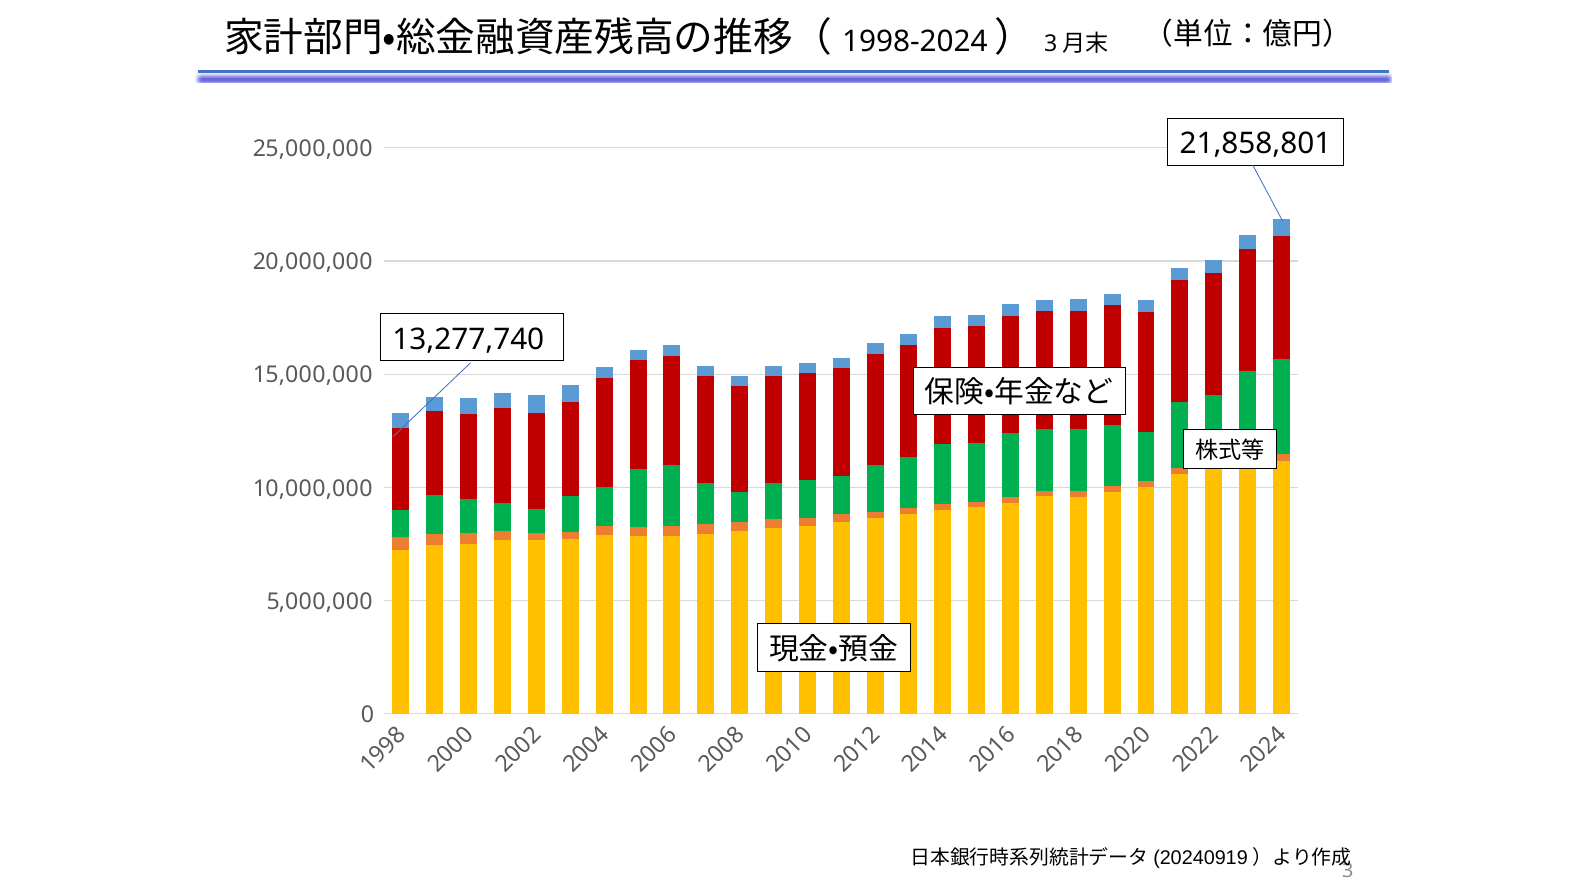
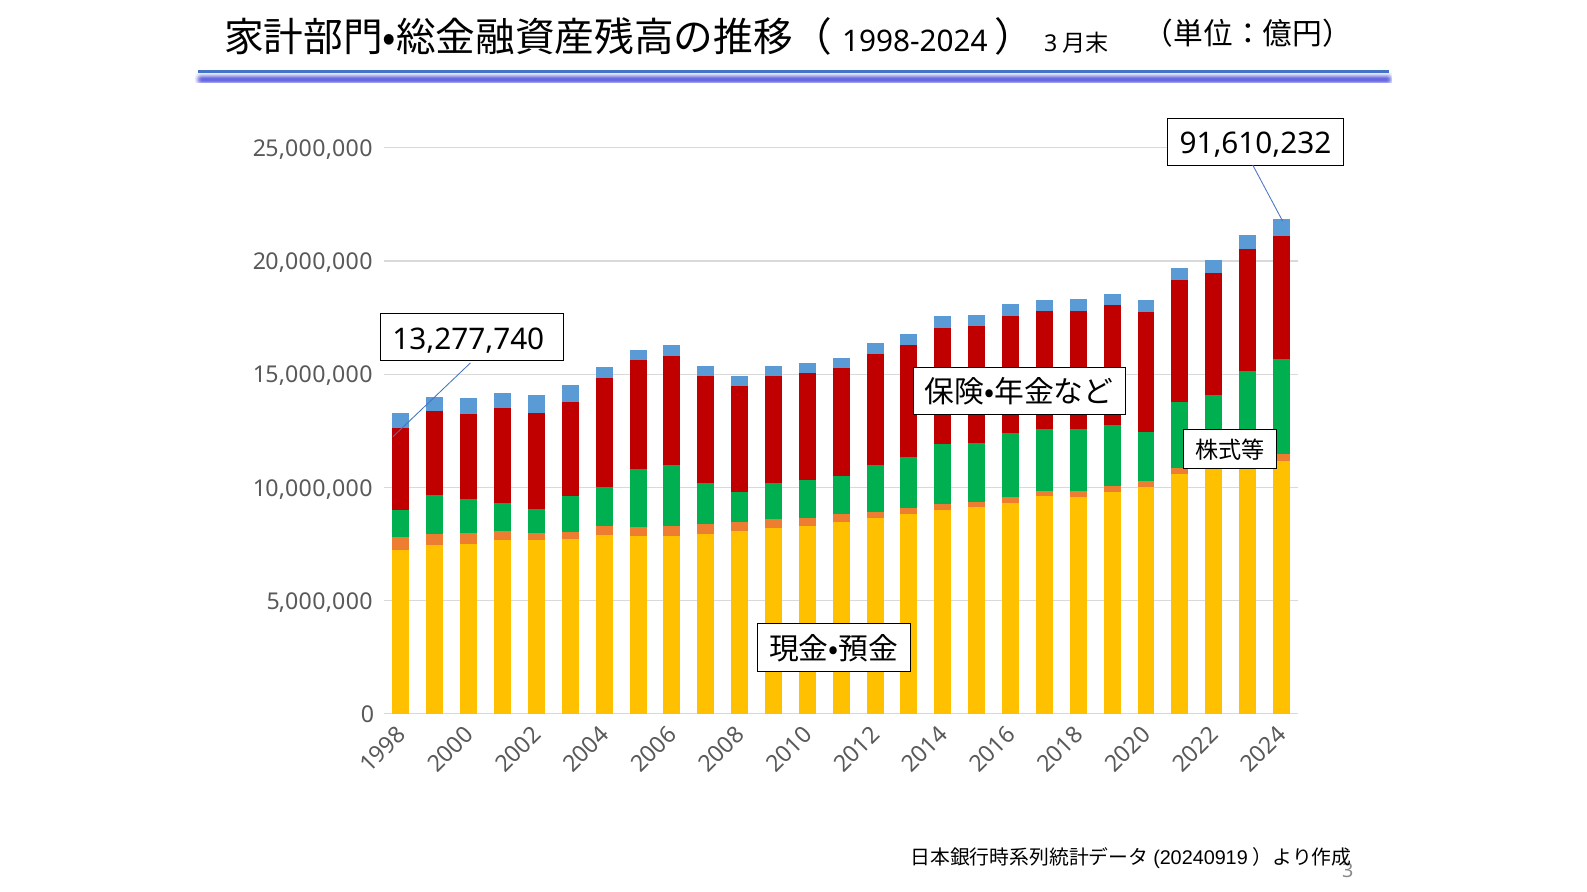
21,858,801: 21,858,801 -> 91,610,232
